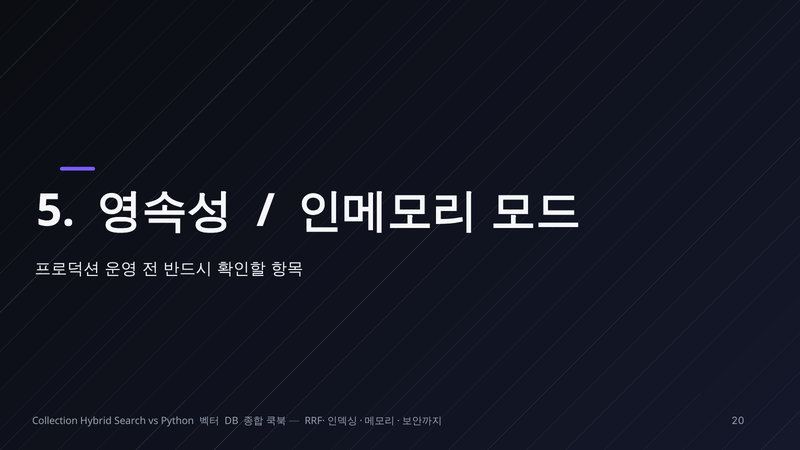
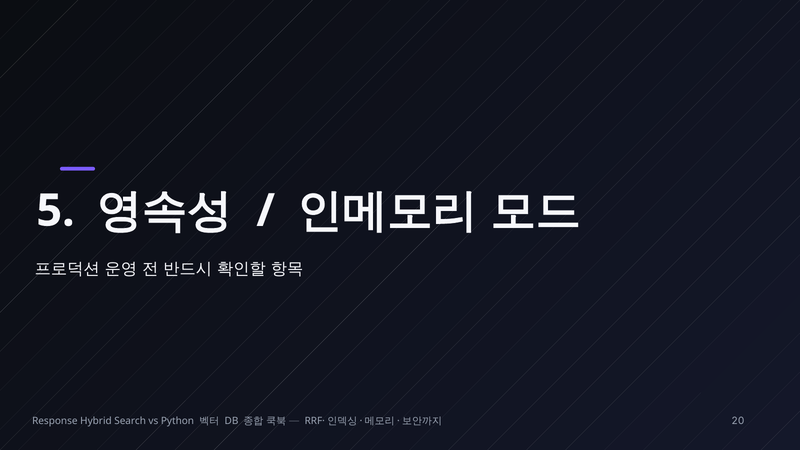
Collection: Collection -> Response
